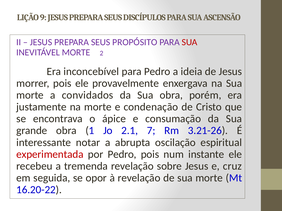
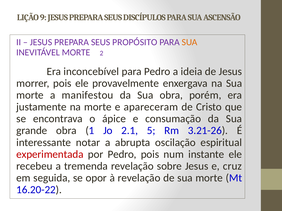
SUA at (190, 42) colour: red -> orange
convidados: convidados -> manifestou
condenação: condenação -> apareceram
7: 7 -> 5
